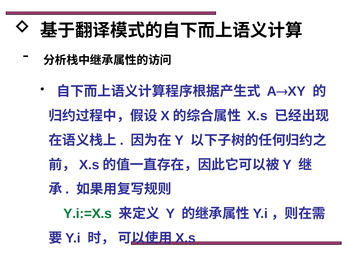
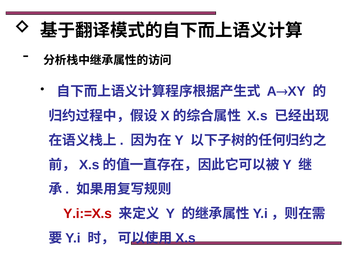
Y.i:=X.s colour: green -> red
